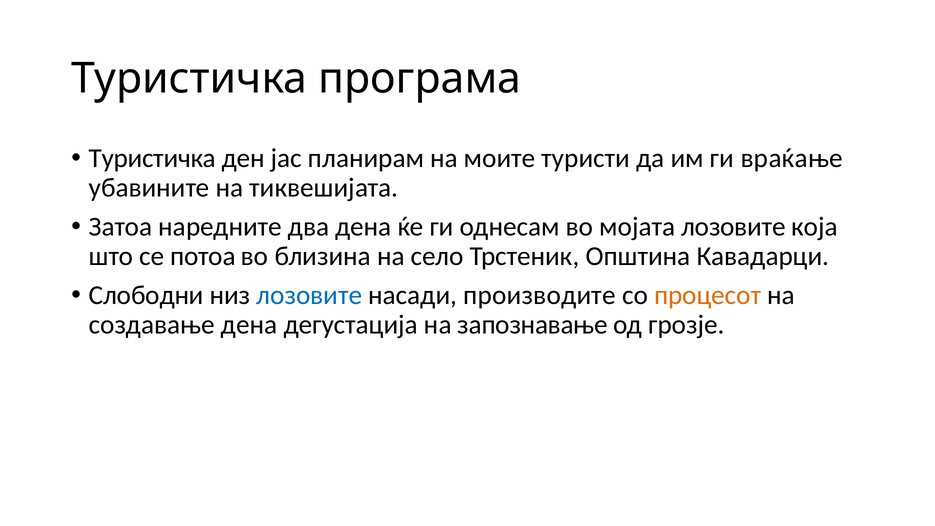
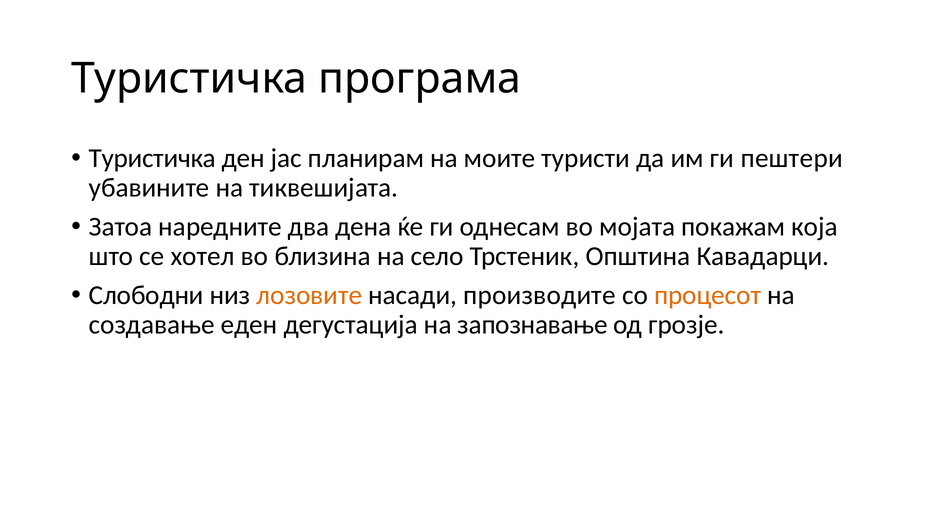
враќање: враќање -> пештери
мојата лозовите: лозовите -> покажам
потоа: потоа -> хотел
лозовите at (309, 295) colour: blue -> orange
создавање дена: дена -> еден
